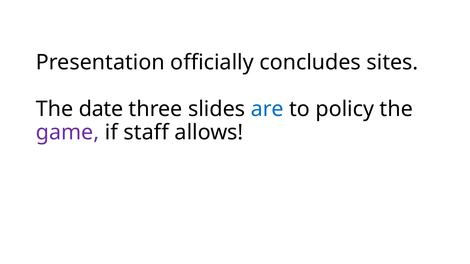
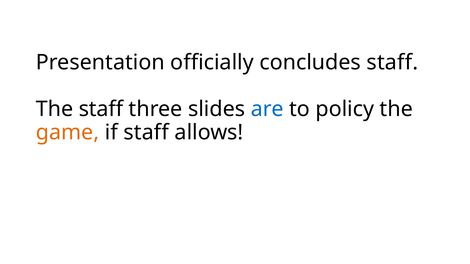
concludes sites: sites -> staff
The date: date -> staff
game colour: purple -> orange
